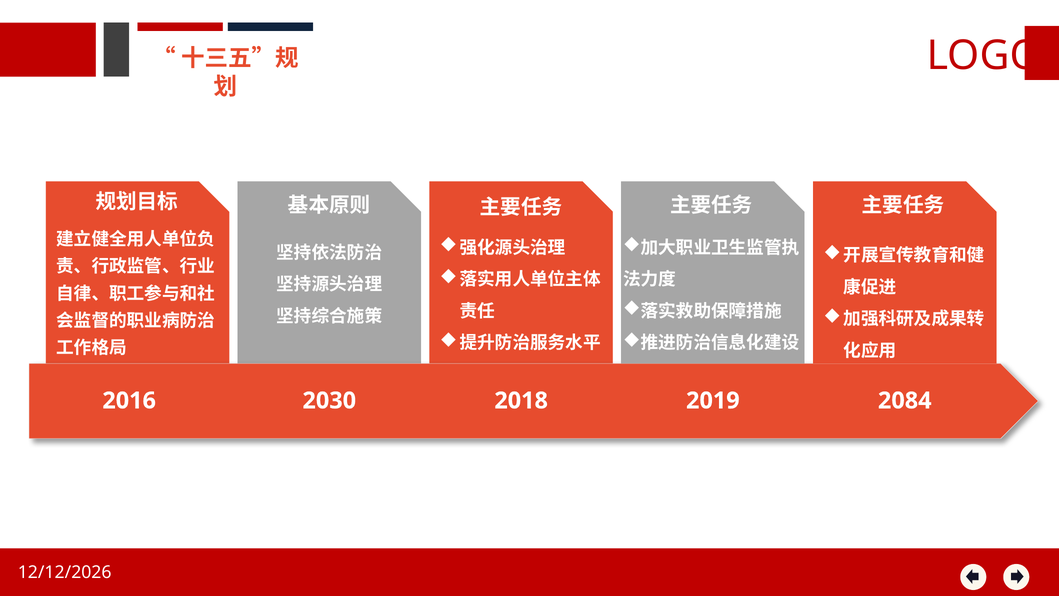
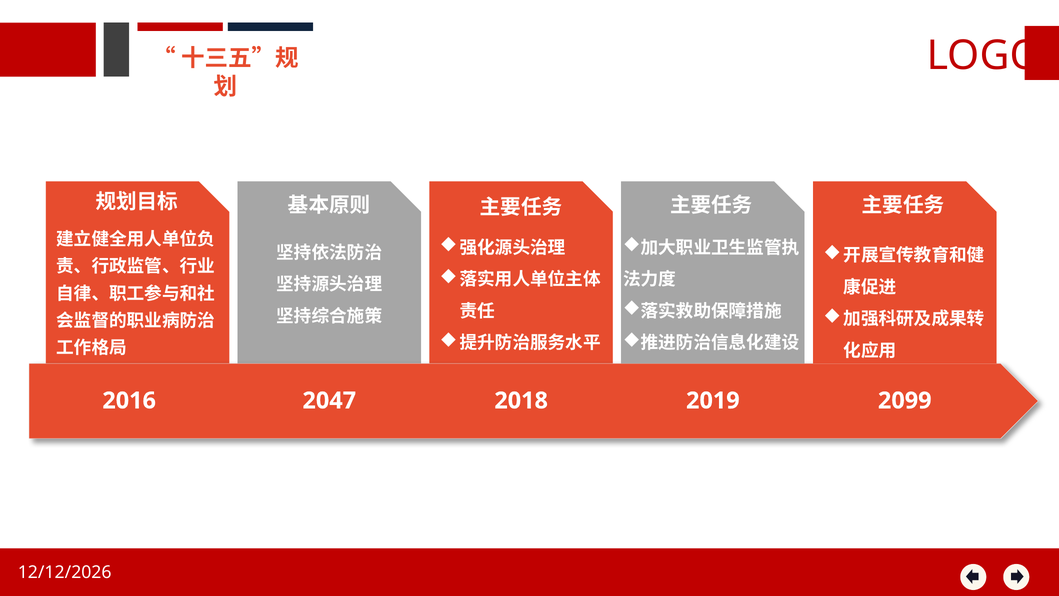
2030: 2030 -> 2047
2084: 2084 -> 2099
